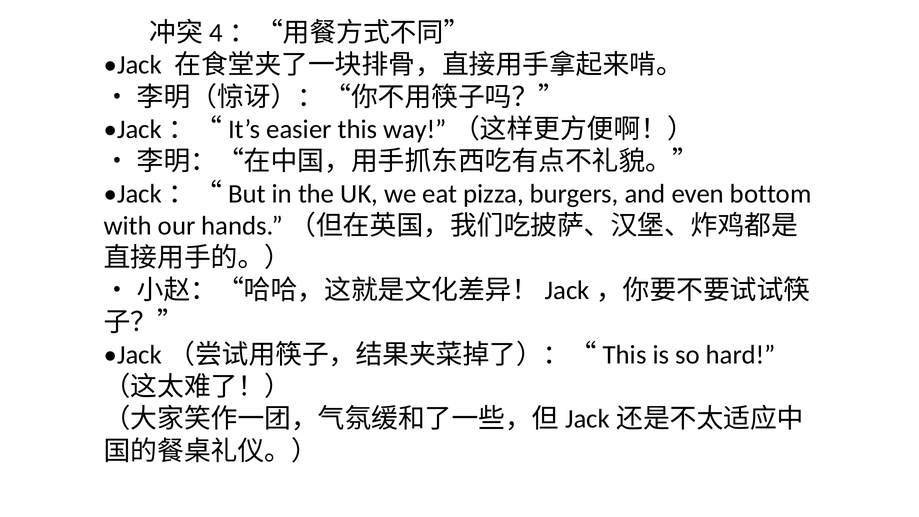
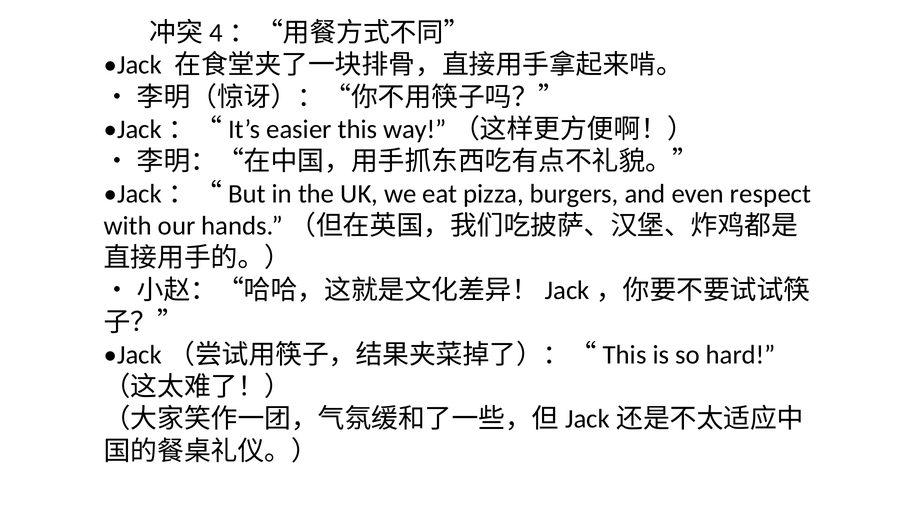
bottom: bottom -> respect
